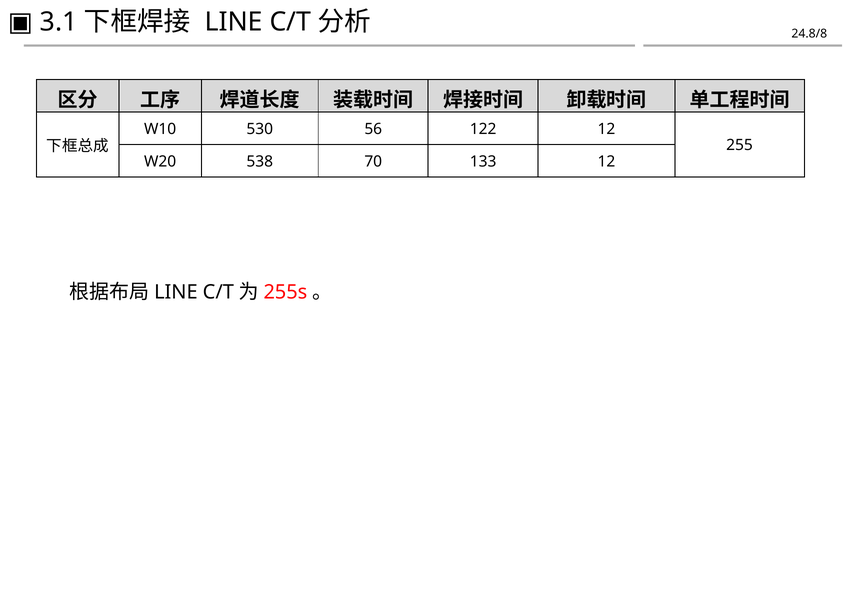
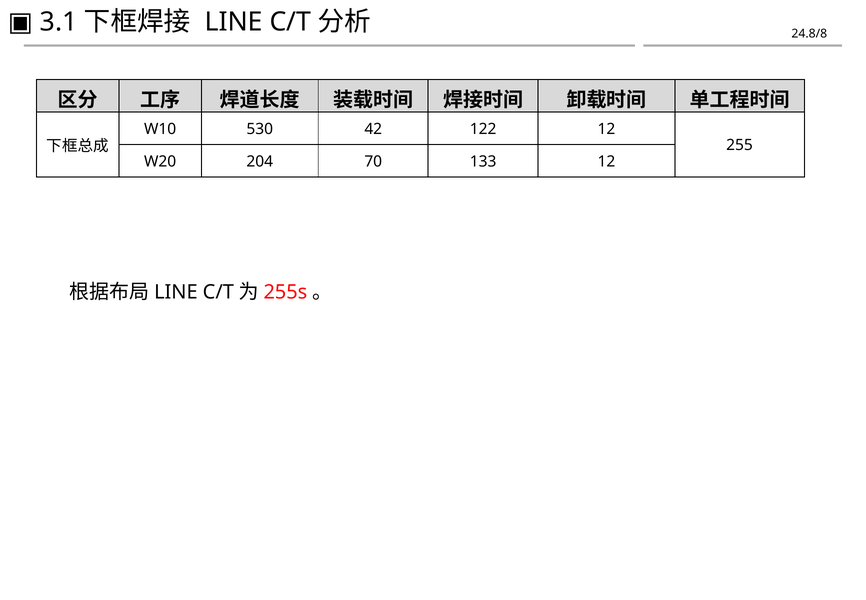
56: 56 -> 42
538: 538 -> 204
